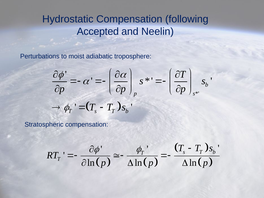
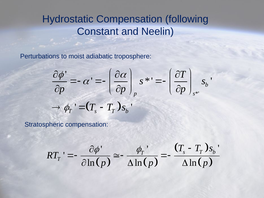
Accepted: Accepted -> Constant
